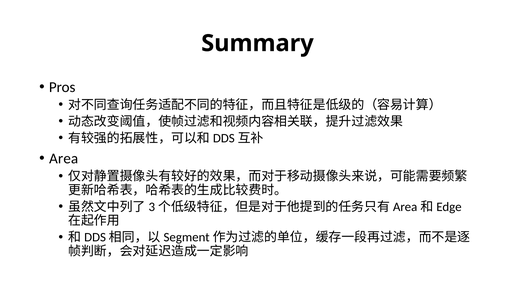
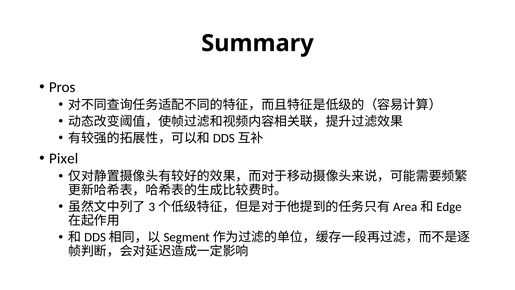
Area: Area -> Pixel
